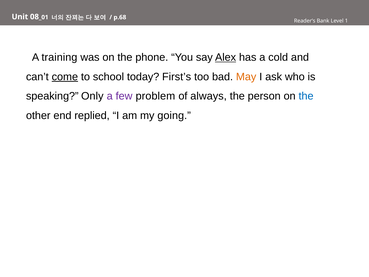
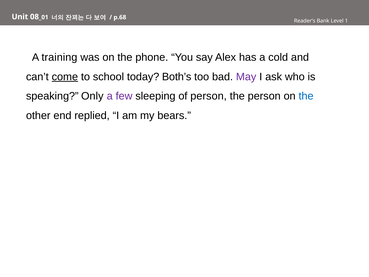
Alex underline: present -> none
First’s: First’s -> Both’s
May colour: orange -> purple
problem: problem -> sleeping
of always: always -> person
going: going -> bears
